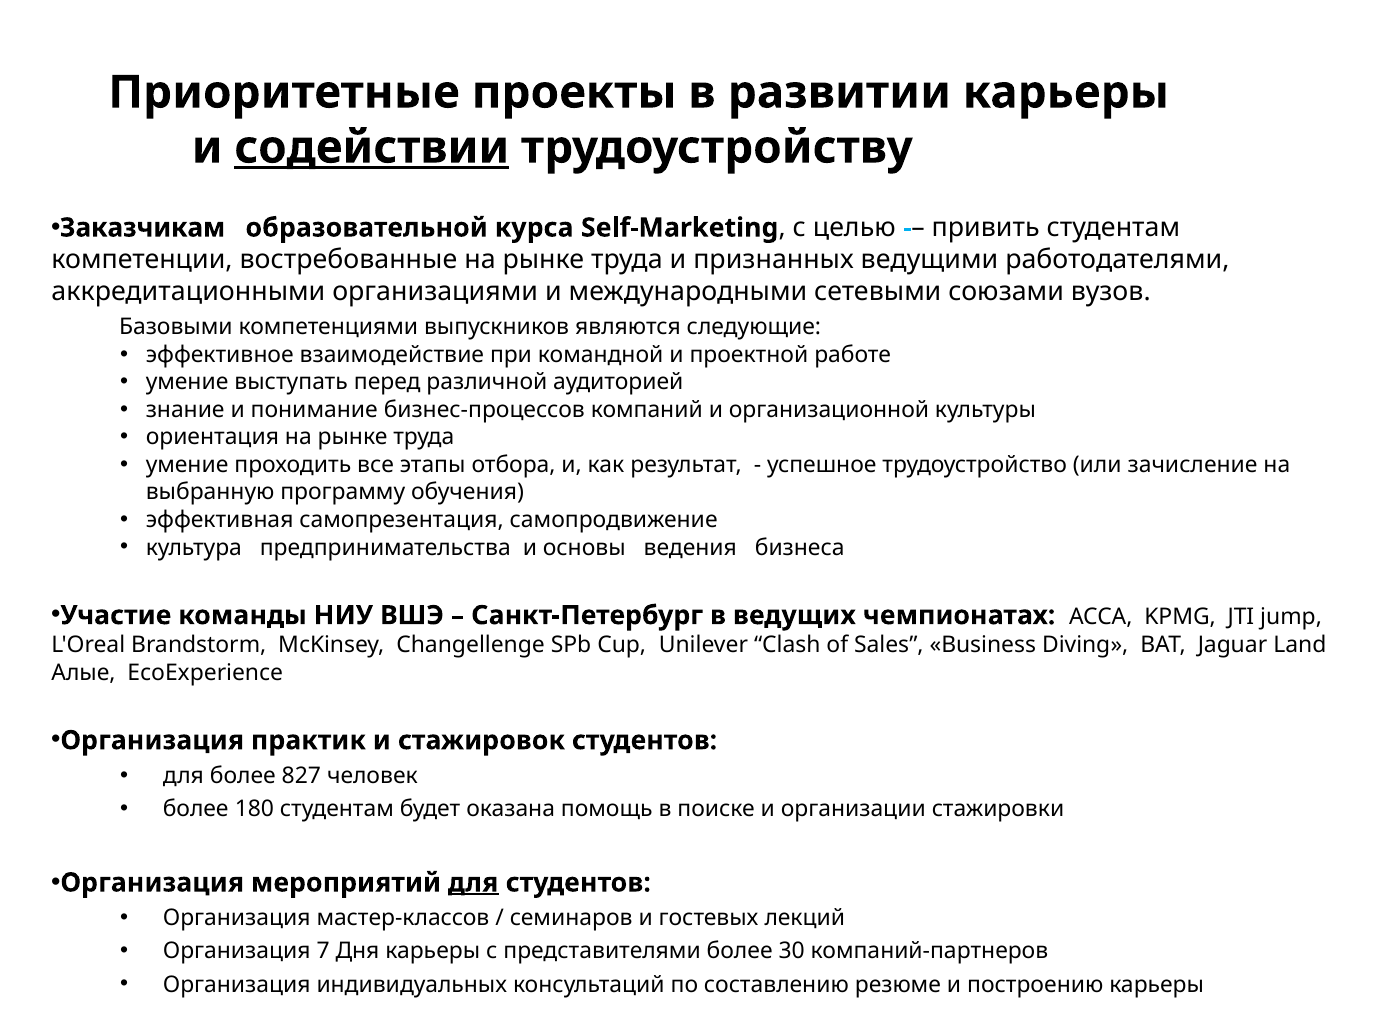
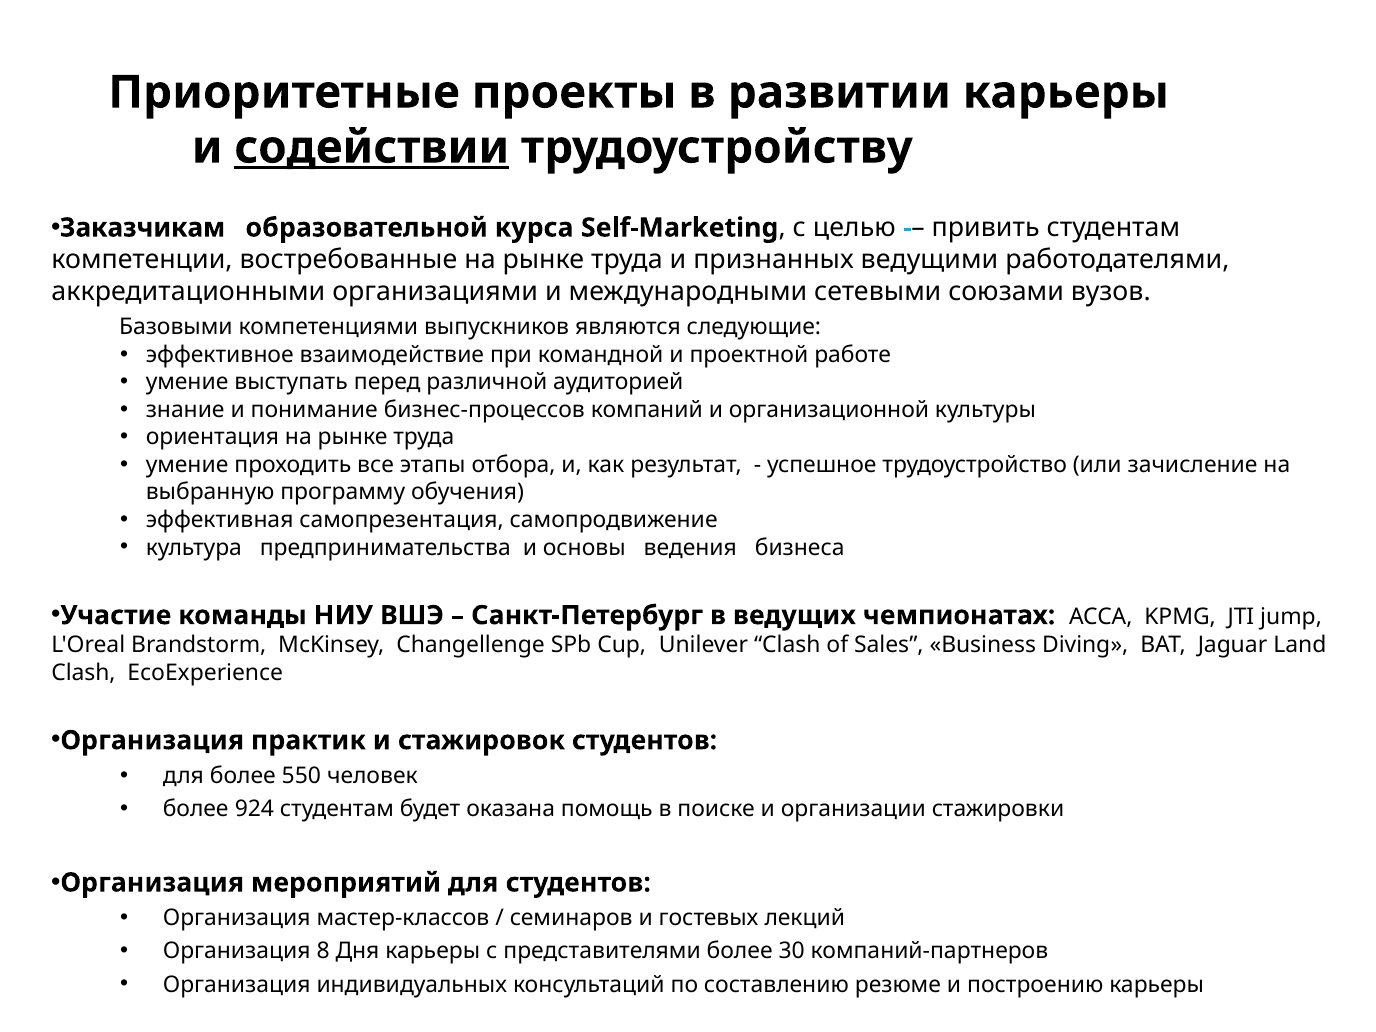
Алые at (84, 672): Алые -> Clash
827: 827 -> 550
180: 180 -> 924
для at (473, 883) underline: present -> none
7: 7 -> 8
